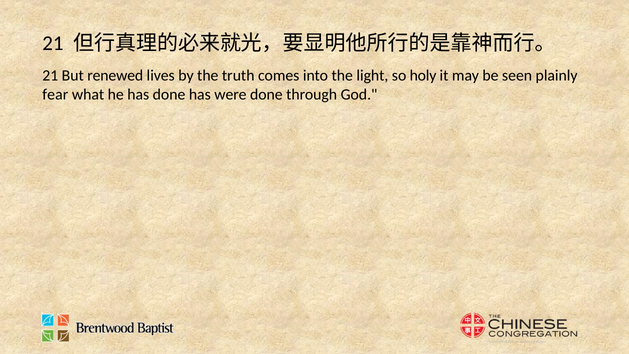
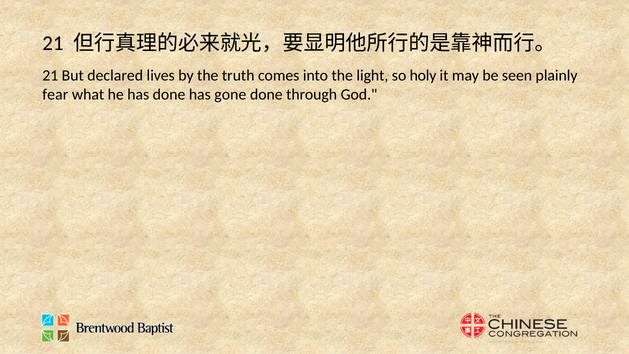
renewed: renewed -> declared
were: were -> gone
